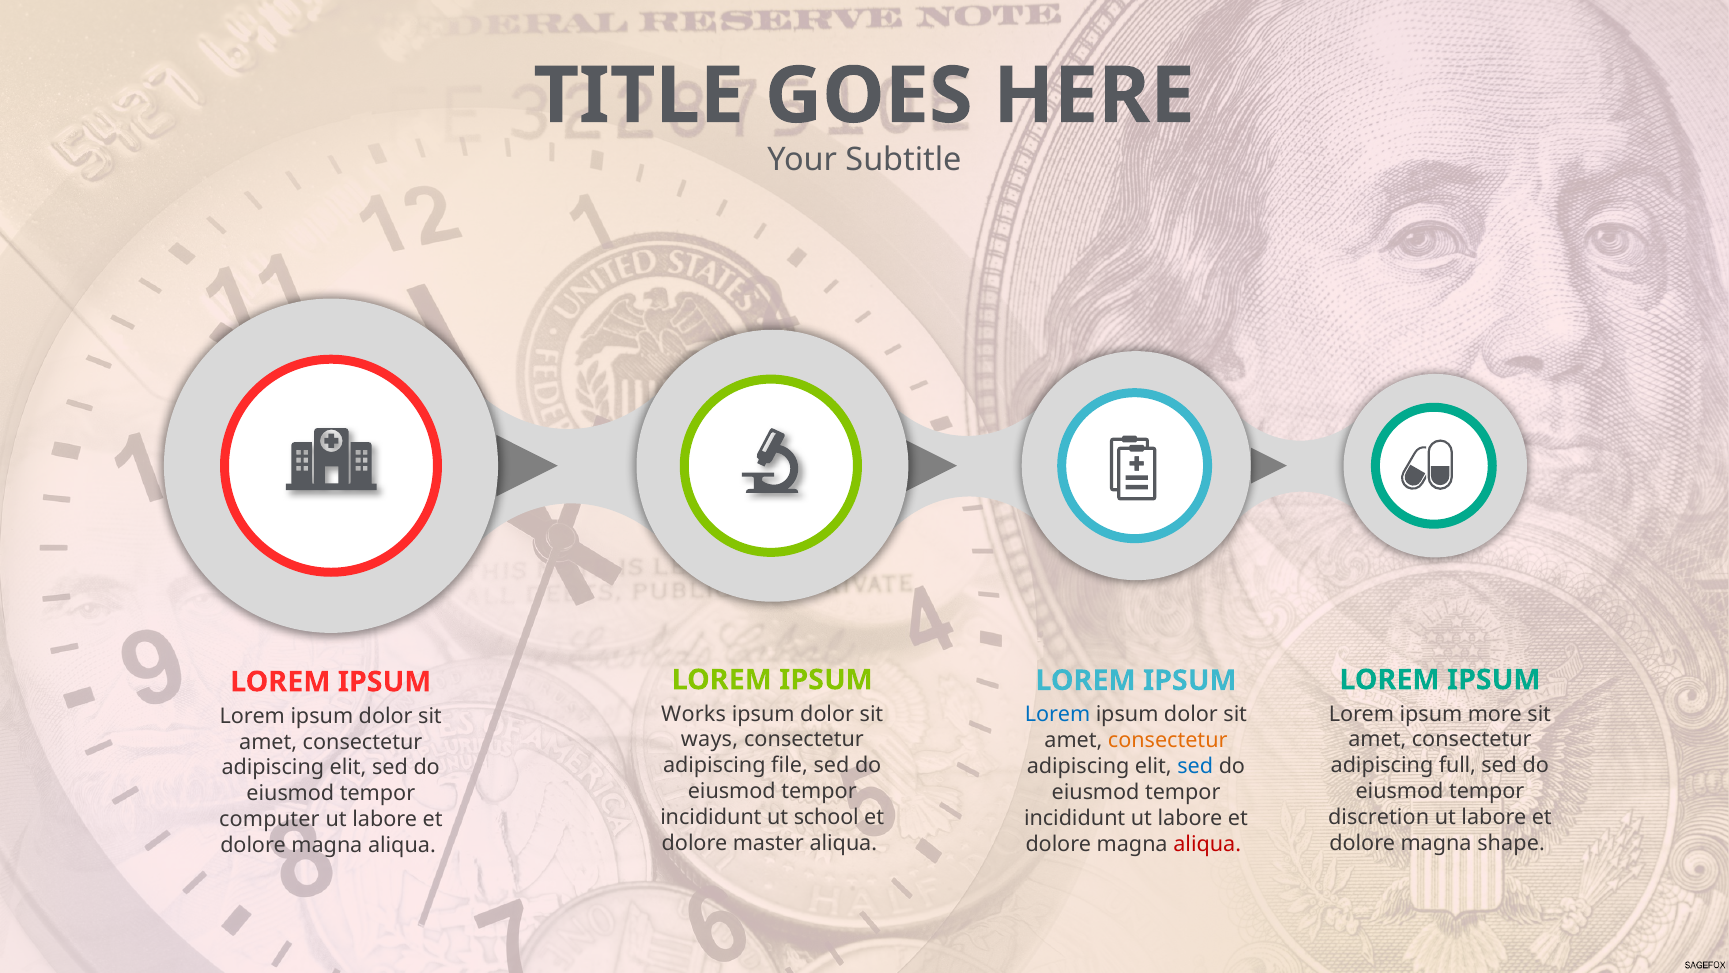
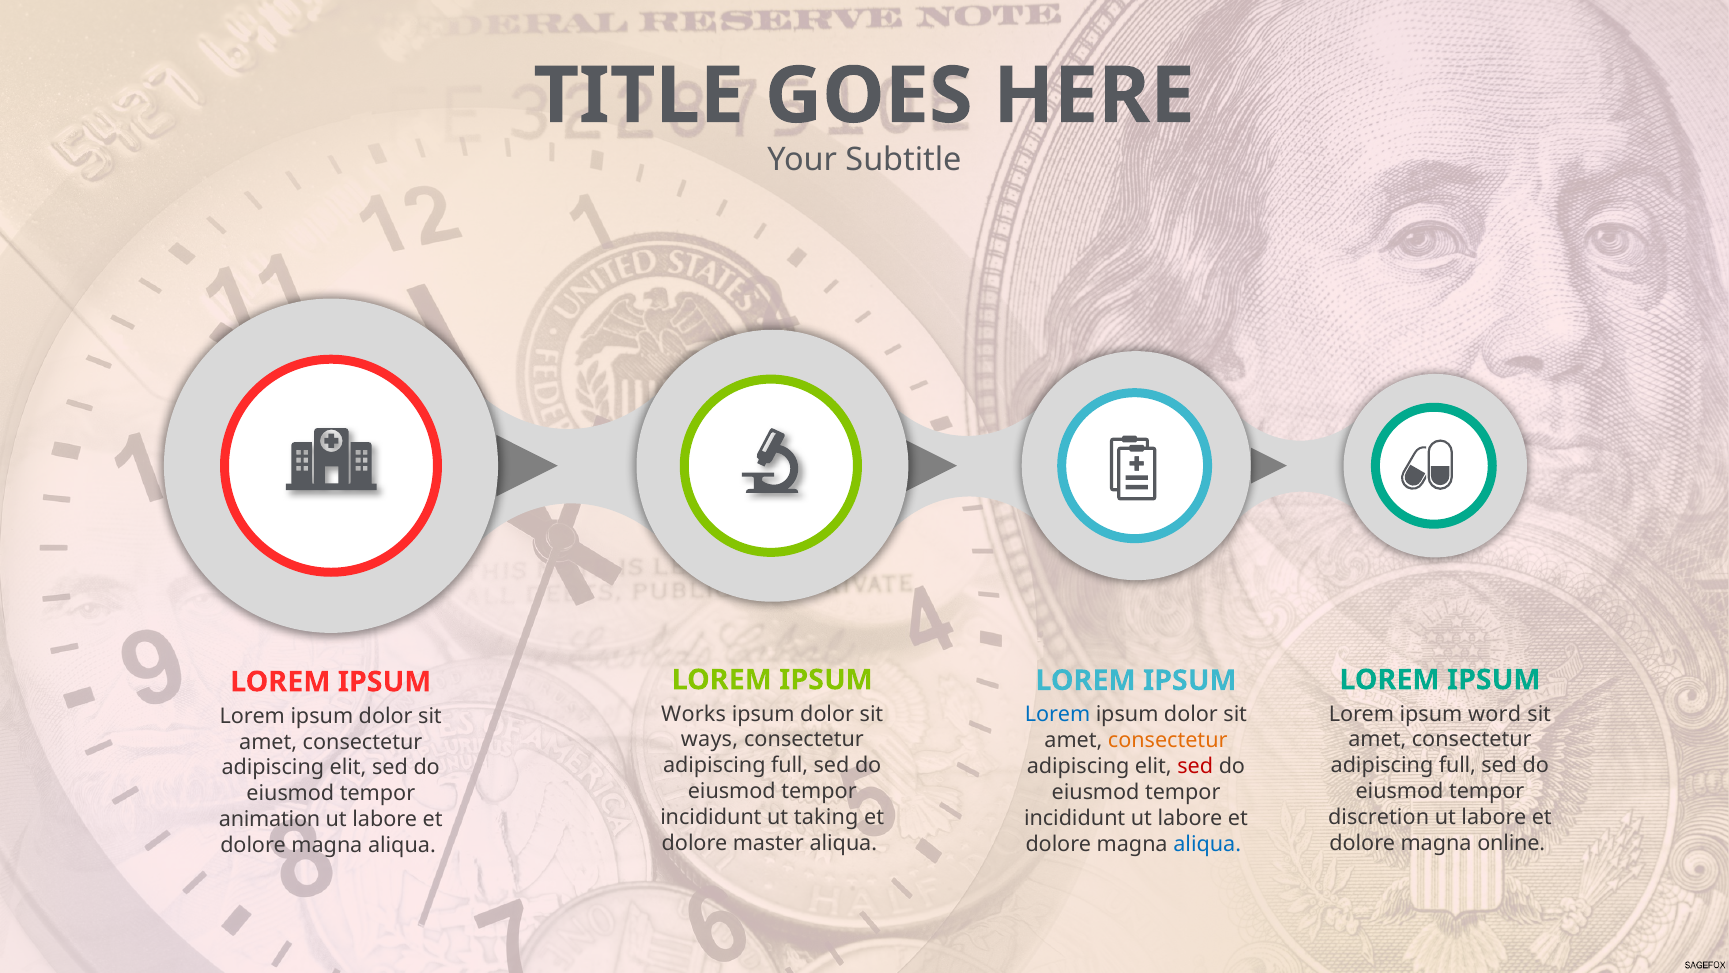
more: more -> word
file at (790, 765): file -> full
sed at (1195, 766) colour: blue -> red
school: school -> taking
computer: computer -> animation
shape: shape -> online
aliqua at (1207, 844) colour: red -> blue
